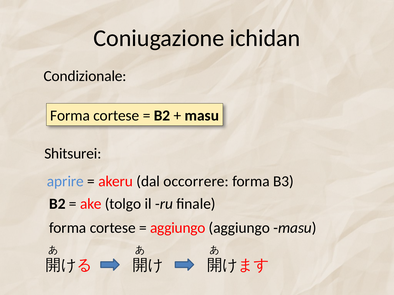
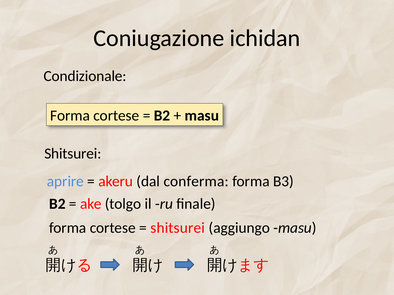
occorrere: occorrere -> conferma
aggiungo at (178, 228): aggiungo -> shitsurei
